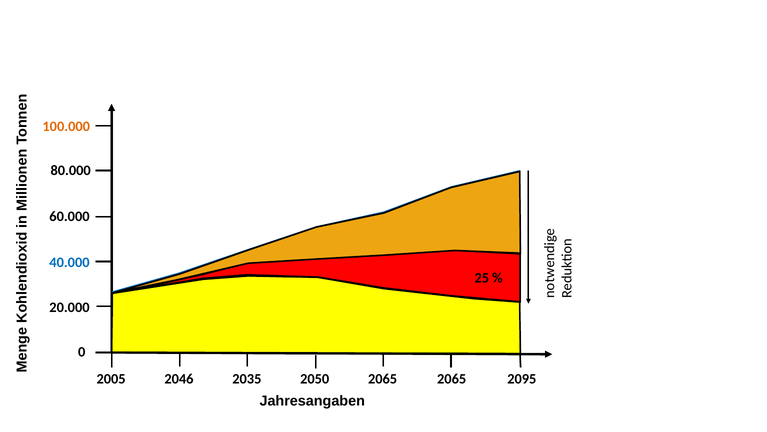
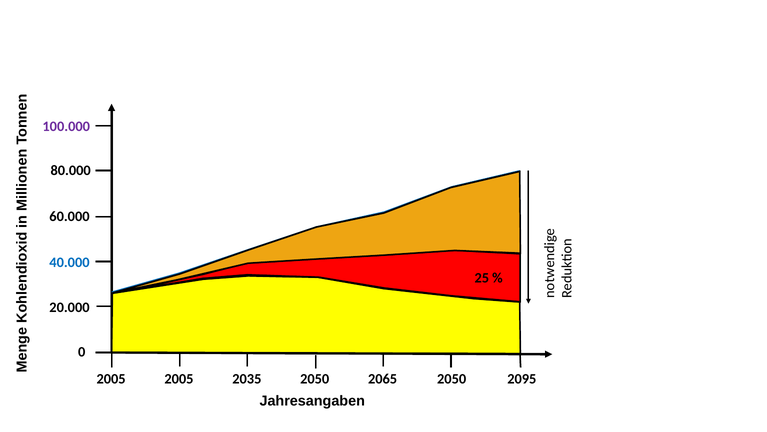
100.000 colour: orange -> purple
2005 2046: 2046 -> 2005
2065 2065: 2065 -> 2050
